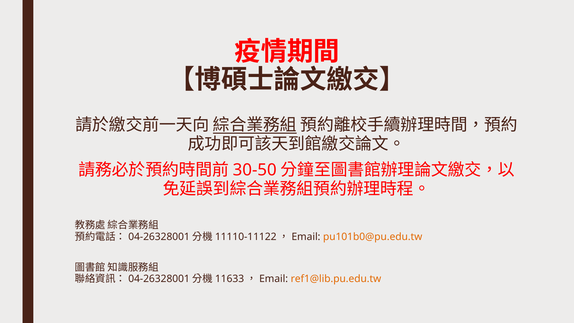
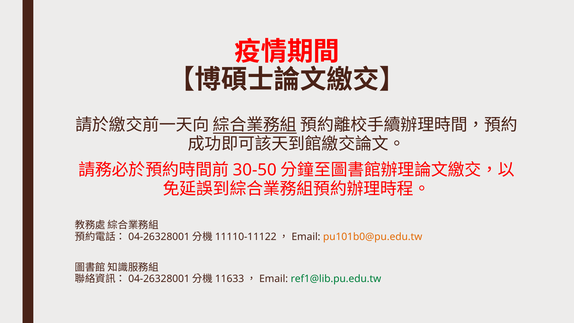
ref1@lib.pu.edu.tw colour: orange -> green
